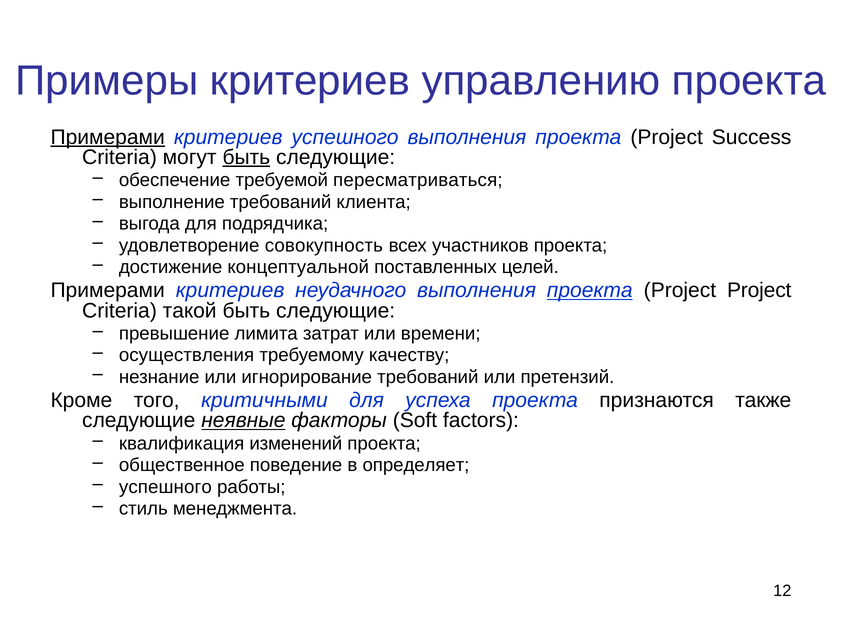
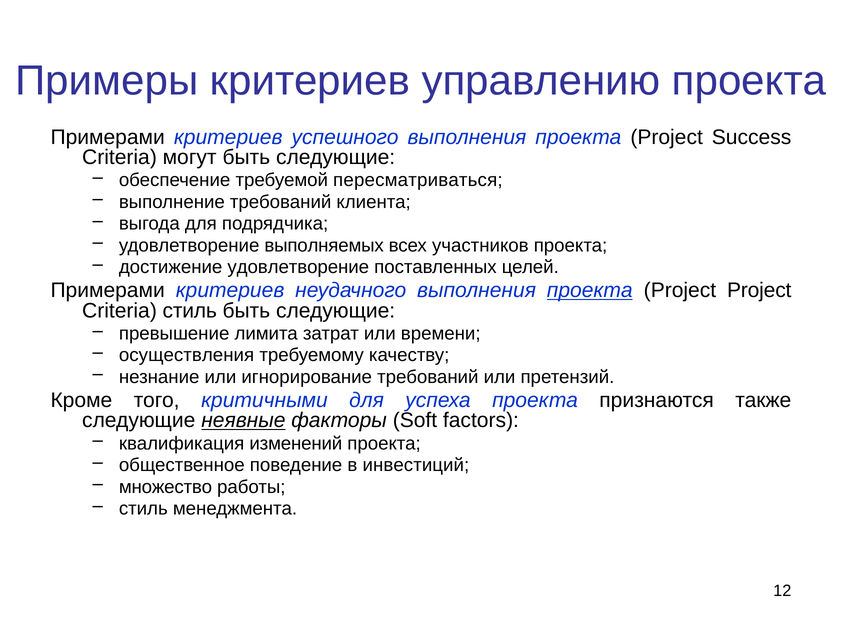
Примерами at (108, 137) underline: present -> none
быть at (246, 157) underline: present -> none
совокупность: совокупность -> выполняемых
достижение концептуальной: концептуальной -> удовлетворение
Criteria такой: такой -> стиль
определяет: определяет -> инвестиций
успешного at (165, 487): успешного -> множество
